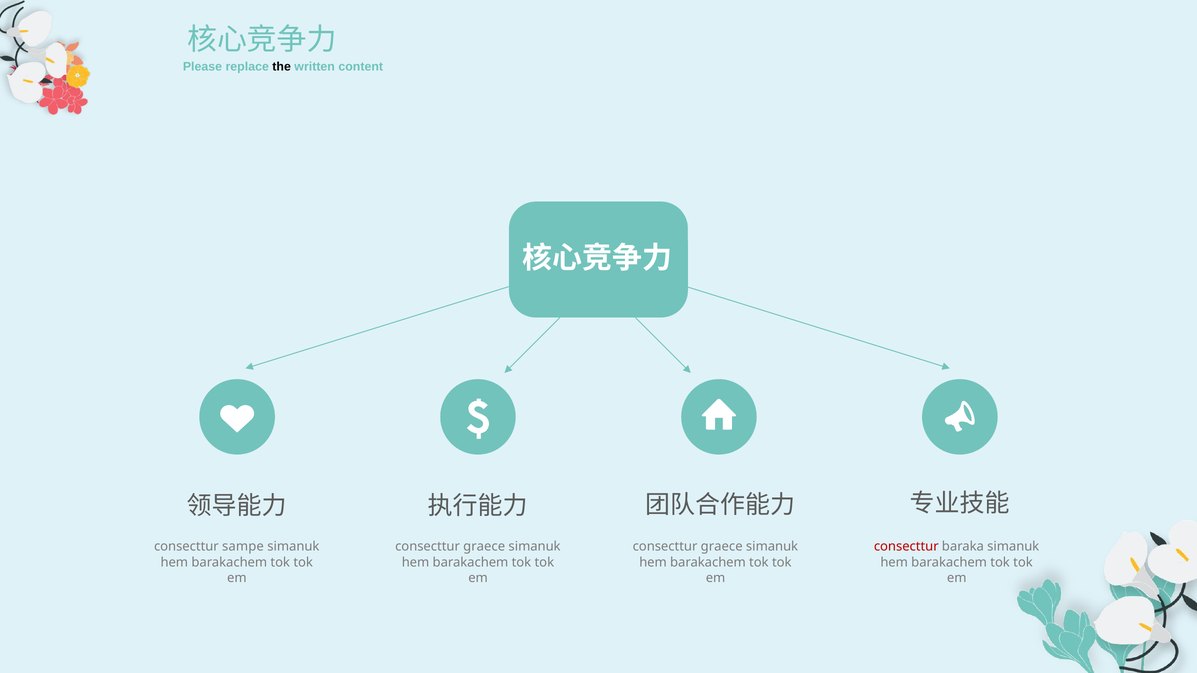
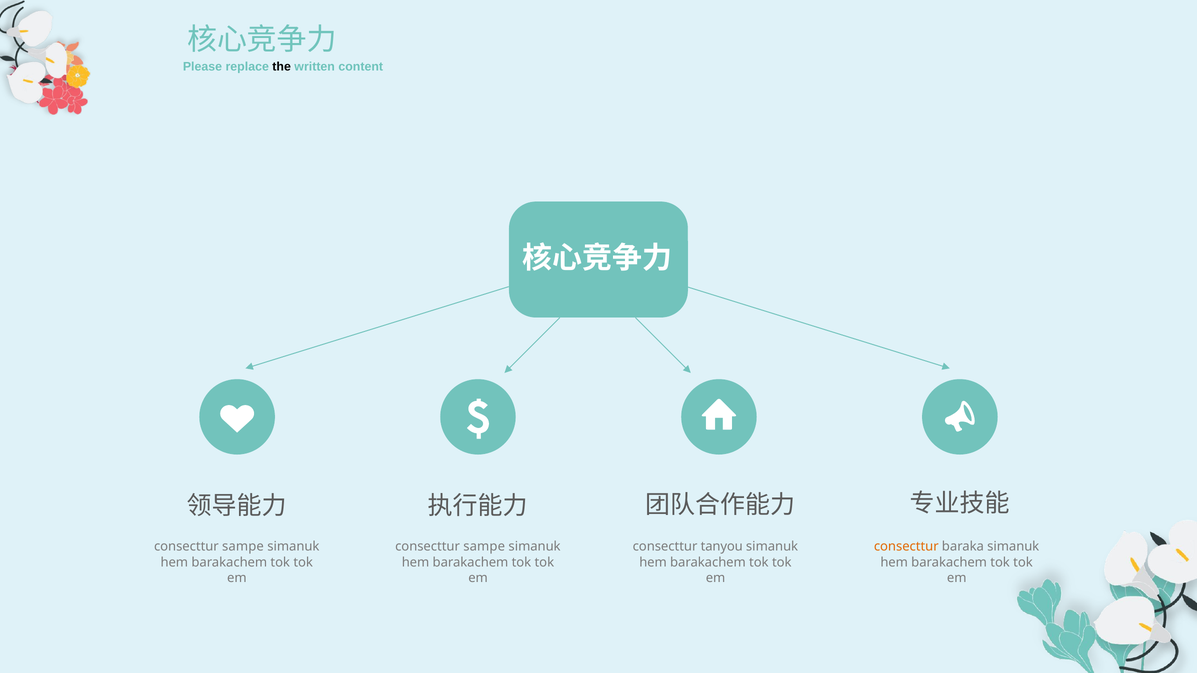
graece at (484, 547): graece -> sampe
graece at (722, 547): graece -> tanyou
consecttur at (906, 547) colour: red -> orange
